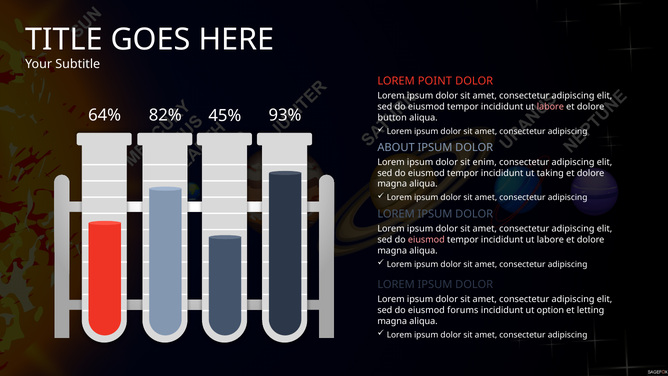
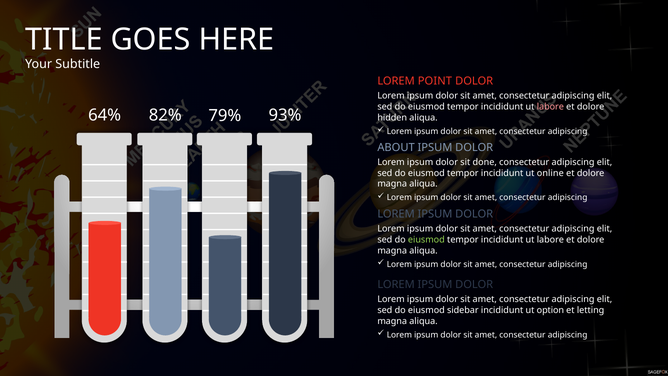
45%: 45% -> 79%
button: button -> hidden
enim: enim -> done
taking: taking -> online
eiusmod at (426, 240) colour: pink -> light green
forums: forums -> sidebar
